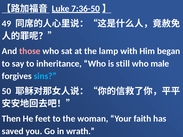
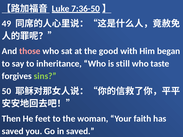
lamp: lamp -> good
male: male -> taste
sins colour: light blue -> light green
in wrath: wrath -> saved
